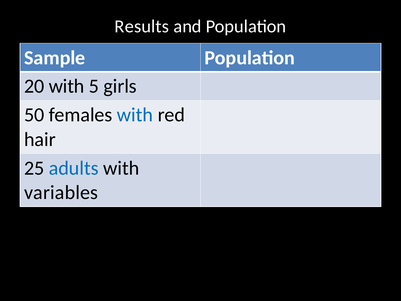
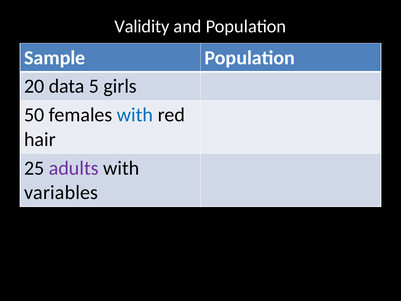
Results: Results -> Validity
20 with: with -> data
adults colour: blue -> purple
